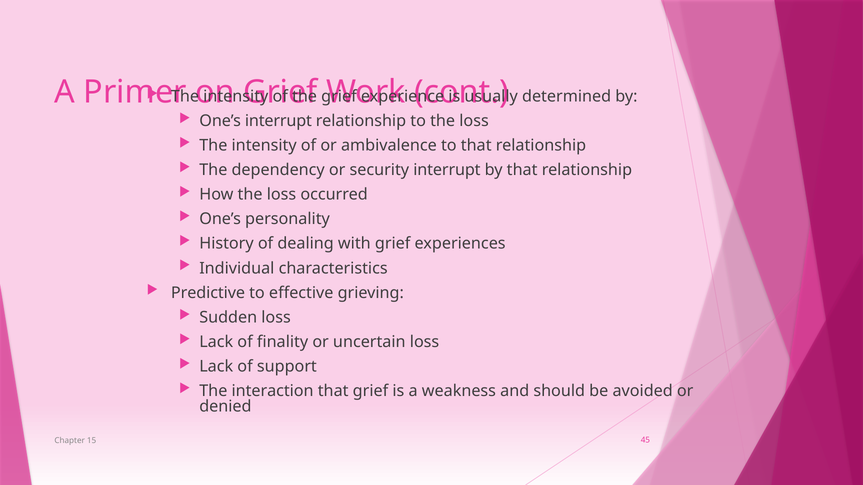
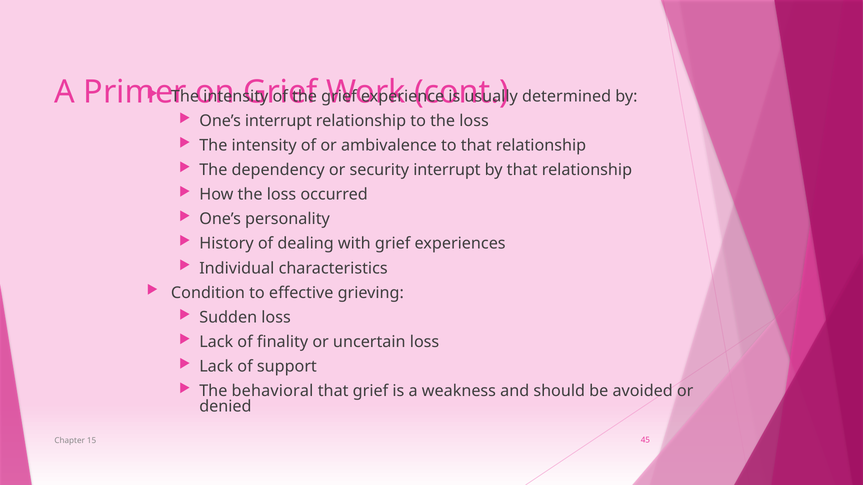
Predictive: Predictive -> Condition
interaction: interaction -> behavioral
